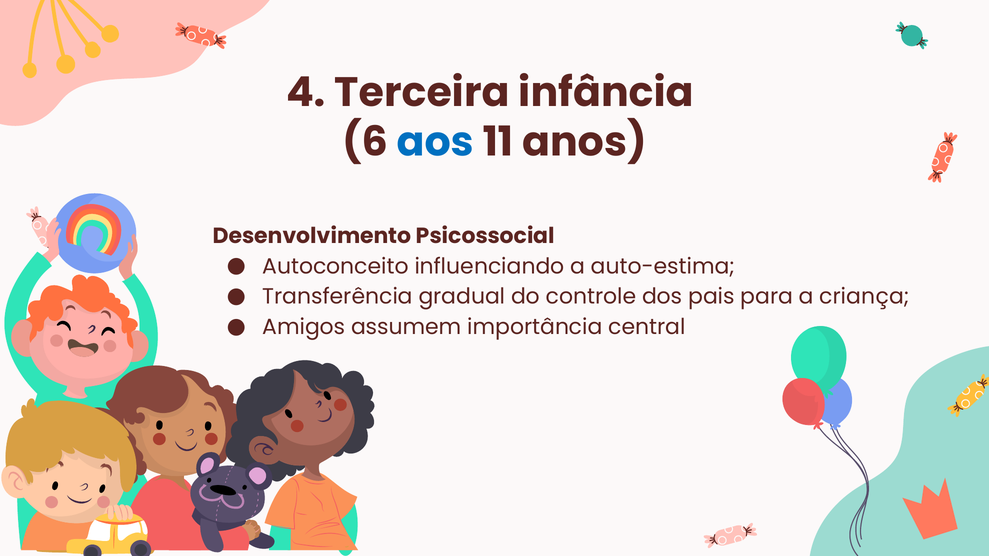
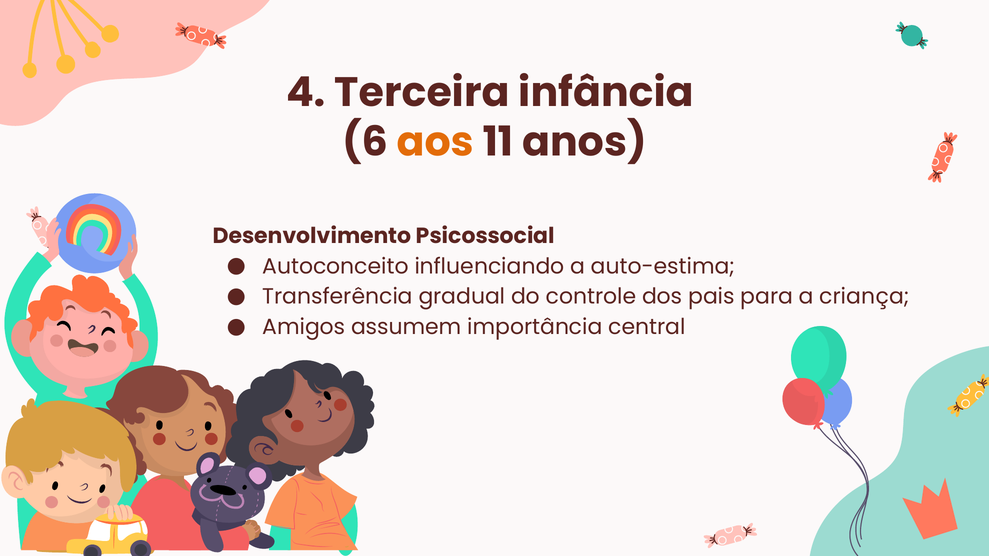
aos colour: blue -> orange
